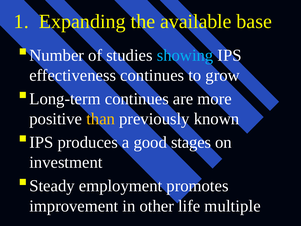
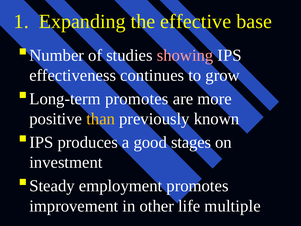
available: available -> effective
showing colour: light blue -> pink
Long-term continues: continues -> promotes
